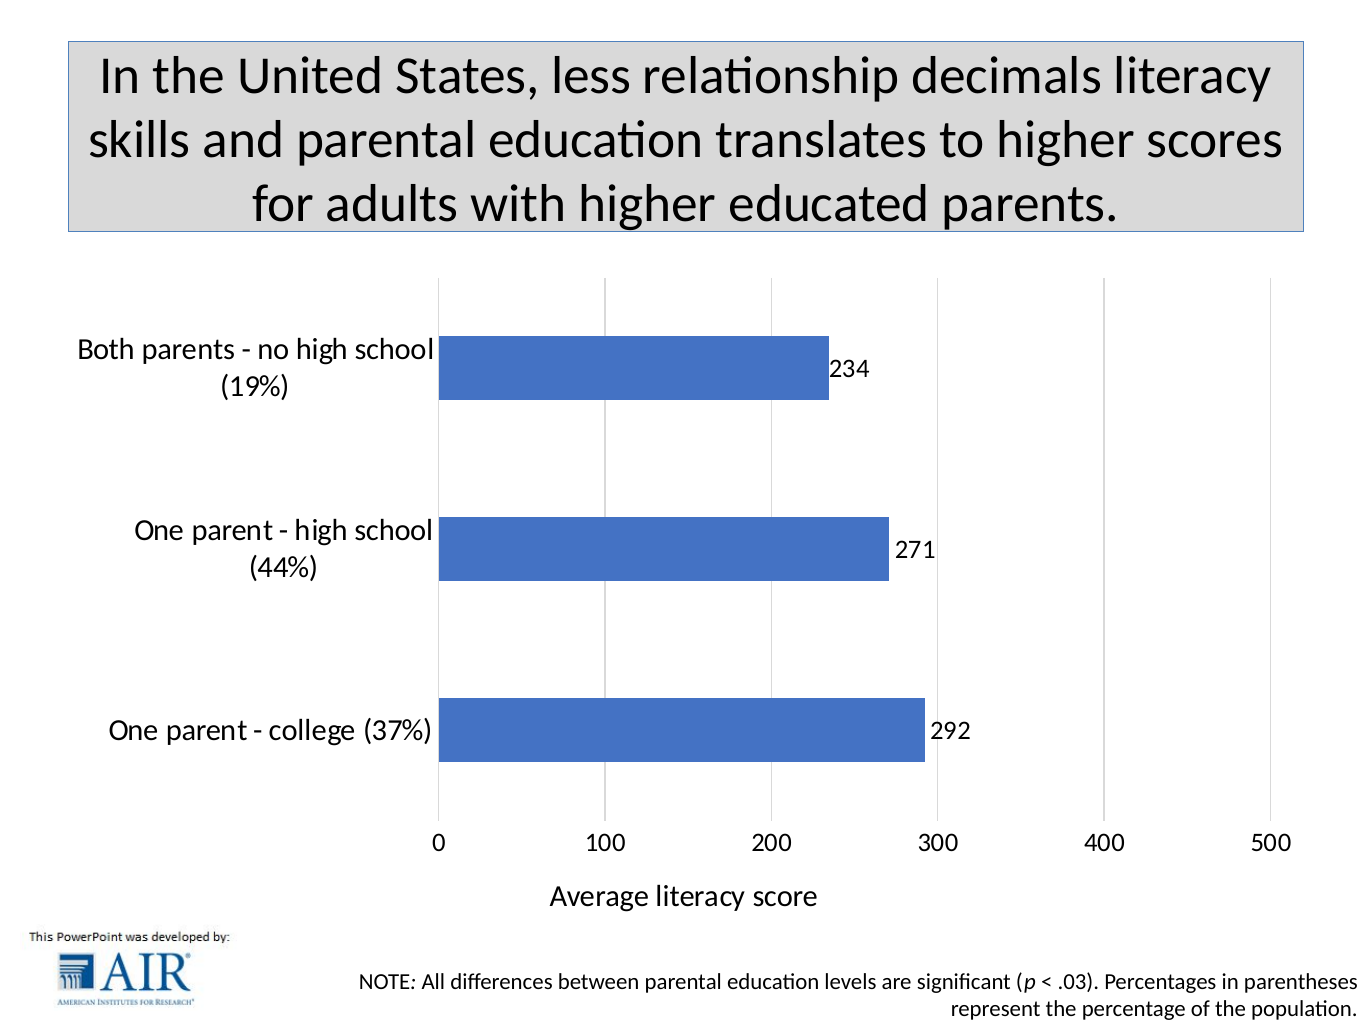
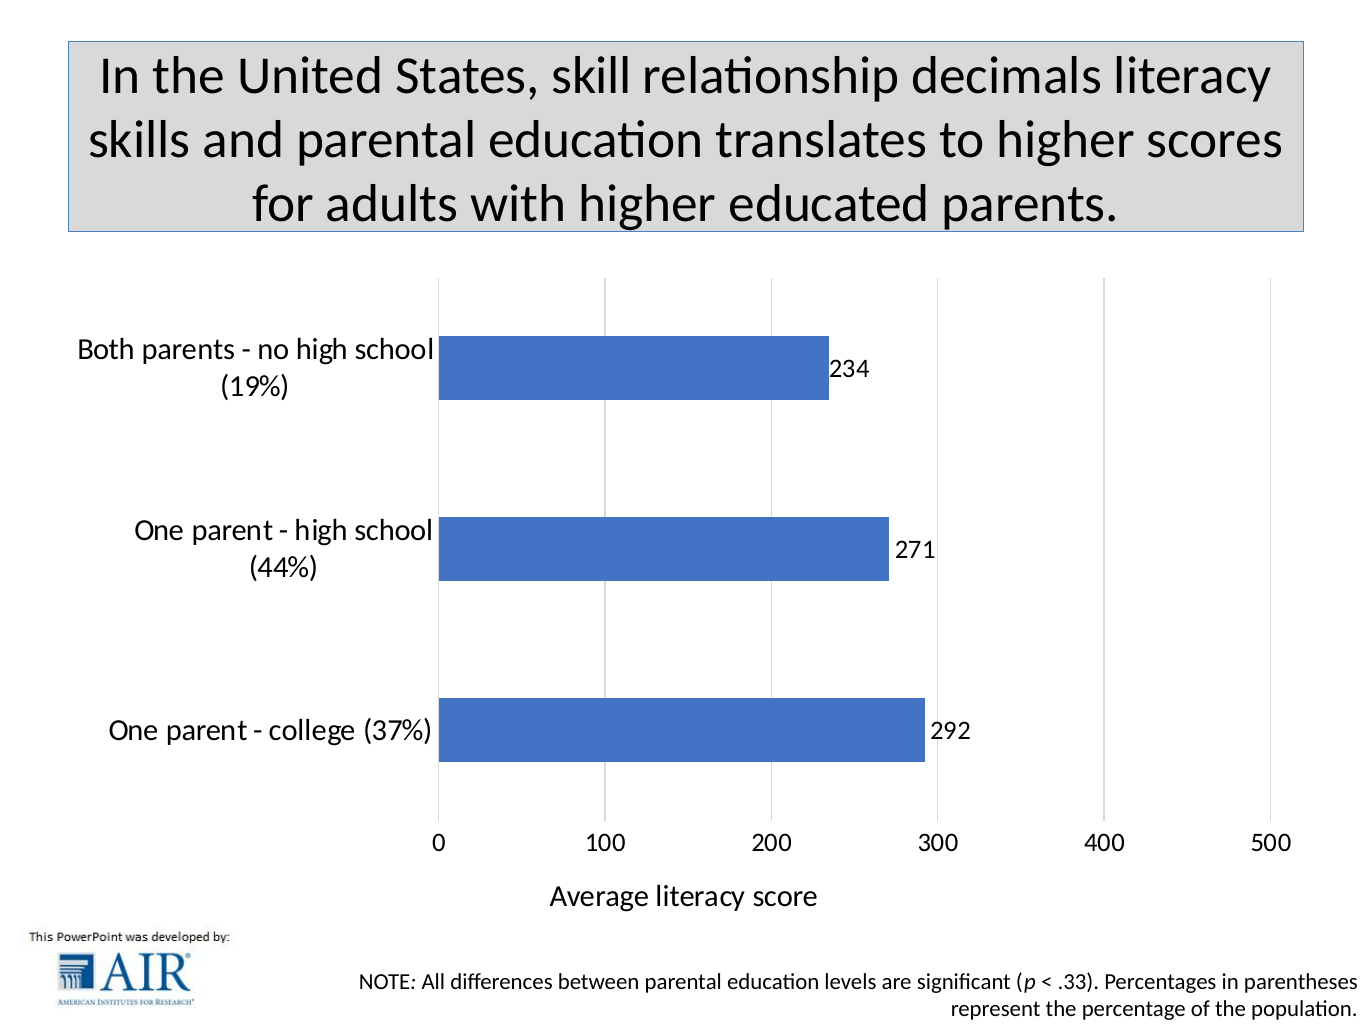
less: less -> skill
.03: .03 -> .33
